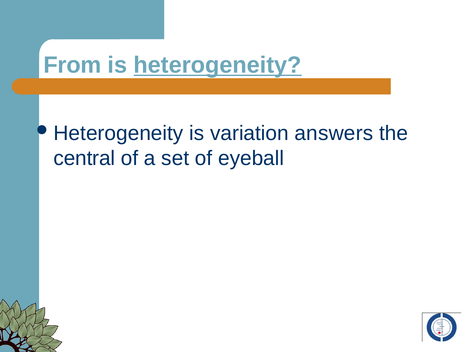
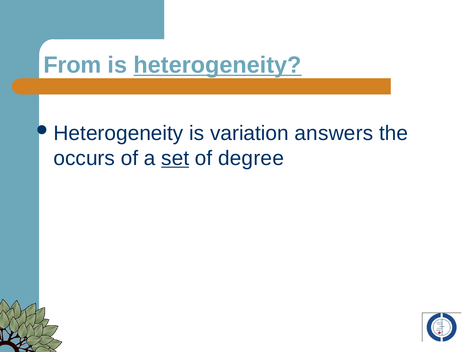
central: central -> occurs
set underline: none -> present
eyeball: eyeball -> degree
